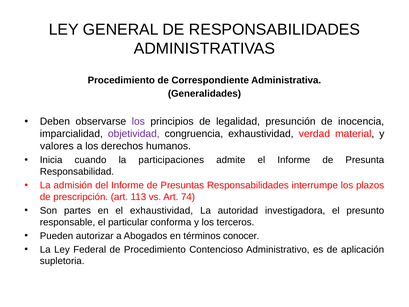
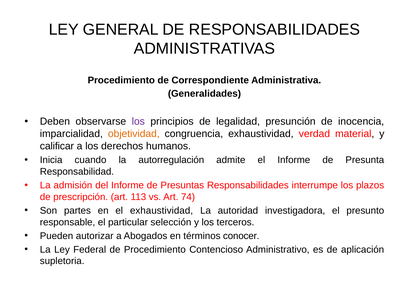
objetividad colour: purple -> orange
valores: valores -> calificar
participaciones: participaciones -> autorregulación
conforma: conforma -> selección
